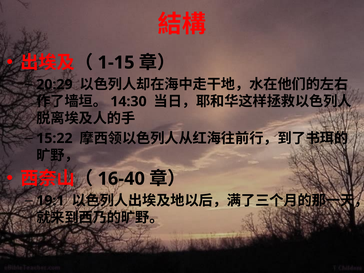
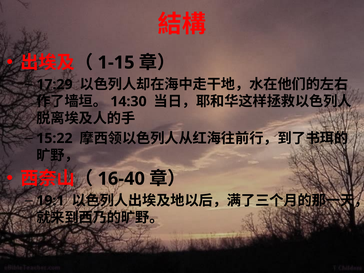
20:29: 20:29 -> 17:29
